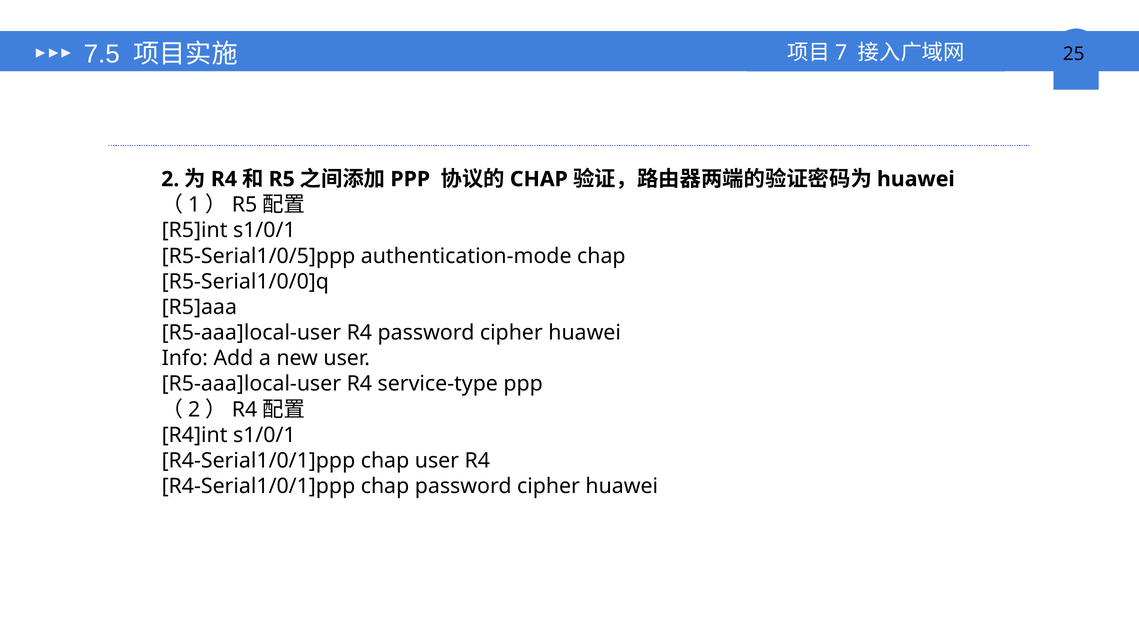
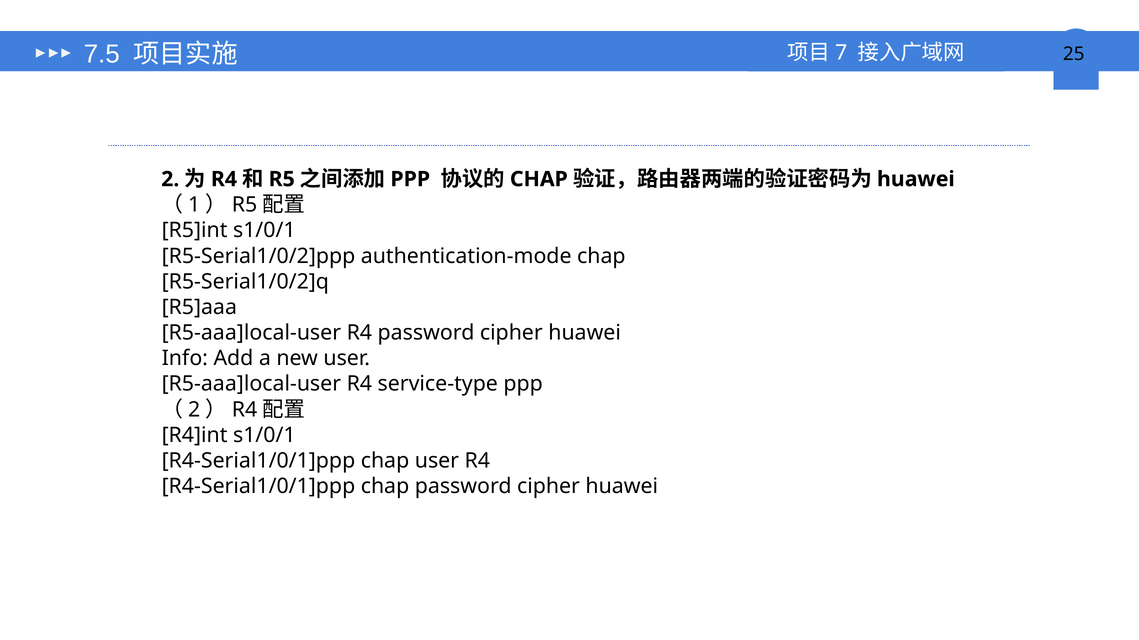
R5-Serial1/0/5]ppp: R5-Serial1/0/5]ppp -> R5-Serial1/0/2]ppp
R5-Serial1/0/0]q: R5-Serial1/0/0]q -> R5-Serial1/0/2]q
